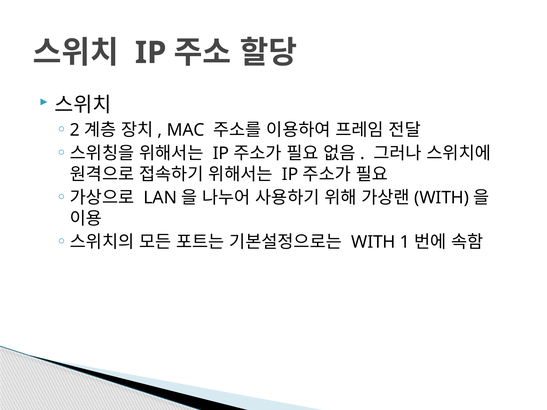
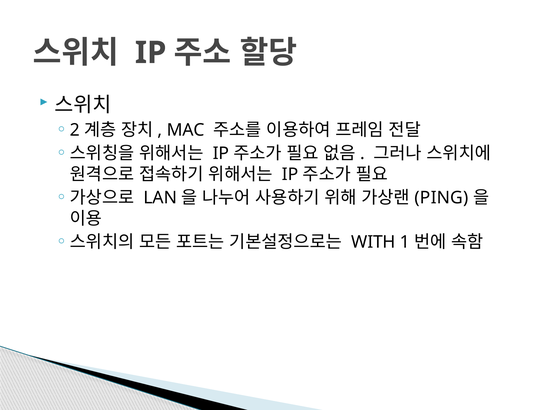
WITH at (442, 198): WITH -> PING
